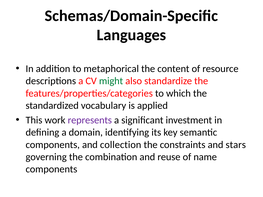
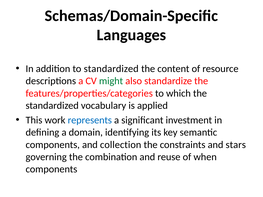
to metaphorical: metaphorical -> standardized
represents colour: purple -> blue
name: name -> when
